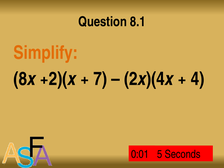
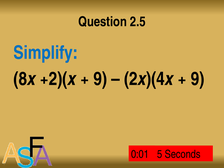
8.1: 8.1 -> 2.5
Simplify colour: orange -> blue
7 at (100, 79): 7 -> 9
4 at (198, 79): 4 -> 9
